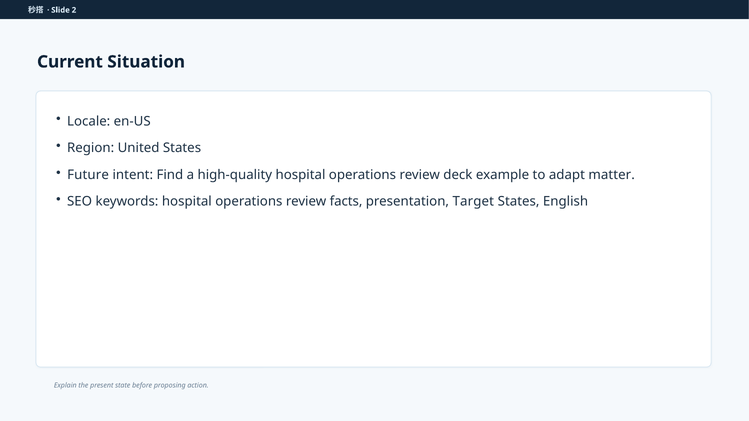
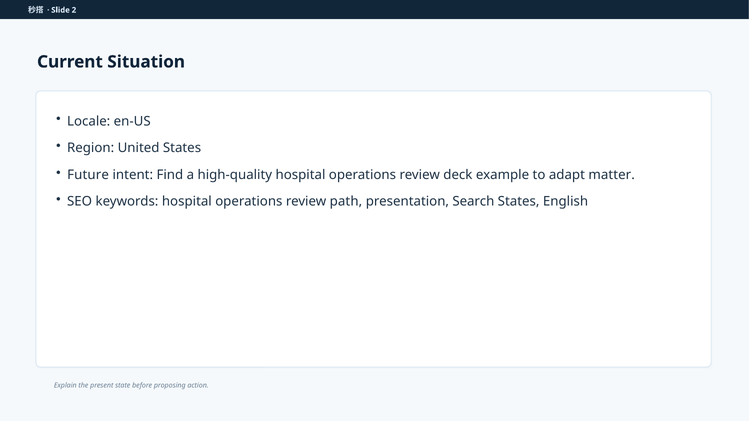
facts: facts -> path
Target: Target -> Search
